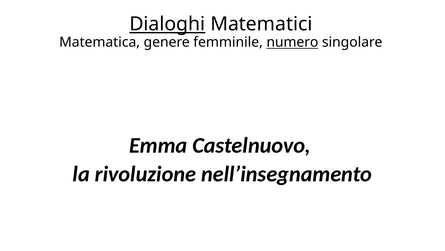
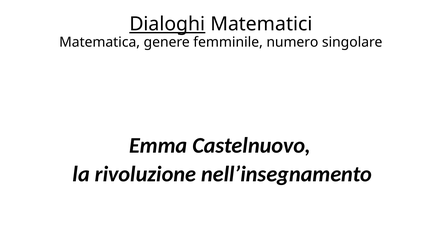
numero underline: present -> none
